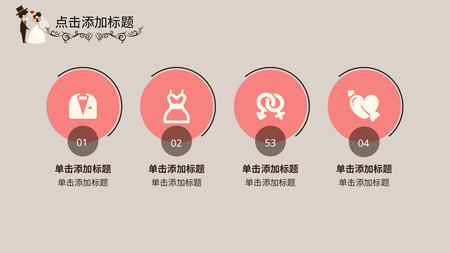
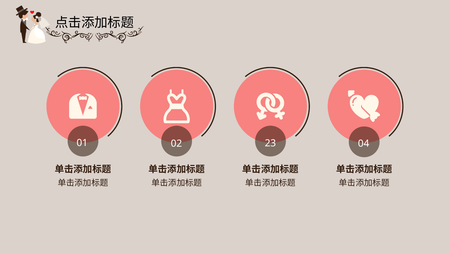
53: 53 -> 23
